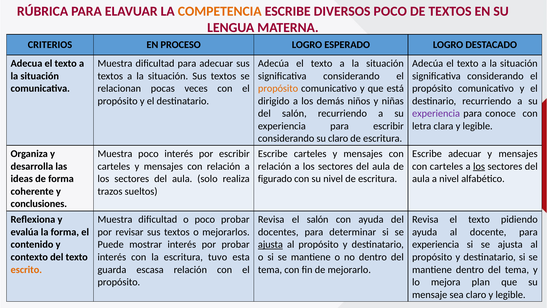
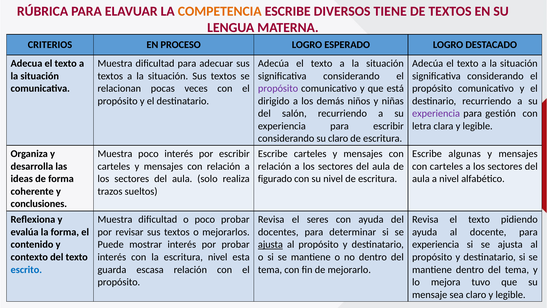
DIVERSOS POCO: POCO -> TIENE
propósito at (278, 88) colour: orange -> purple
conoce: conoce -> gestión
Escribe adecuar: adecuar -> algunas
los at (479, 166) underline: present -> none
el salón: salón -> seres
escritura tuvo: tuvo -> nivel
escrito colour: orange -> blue
plan: plan -> tuvo
